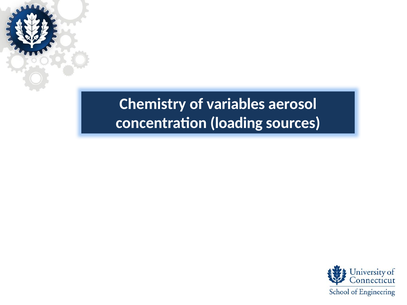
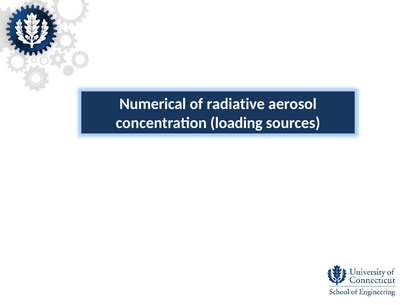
Chemistry: Chemistry -> Numerical
variables: variables -> radiative
